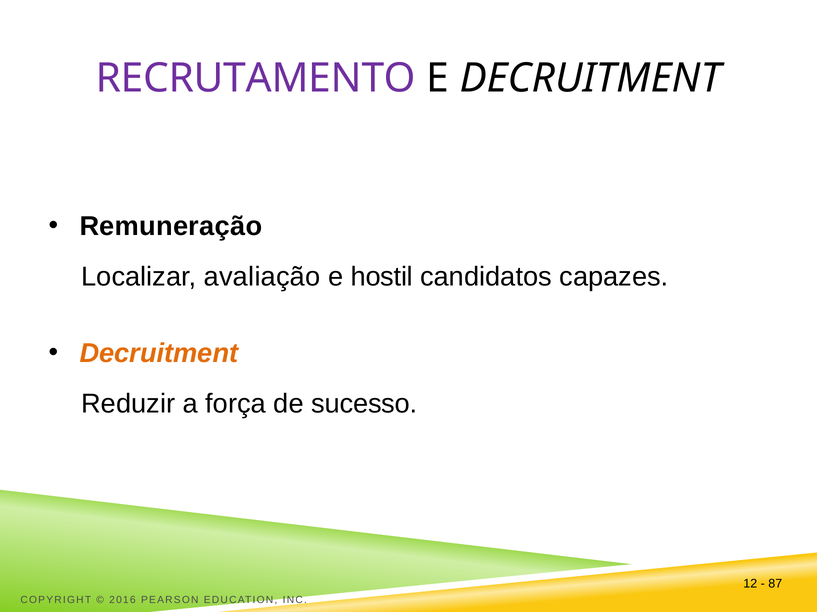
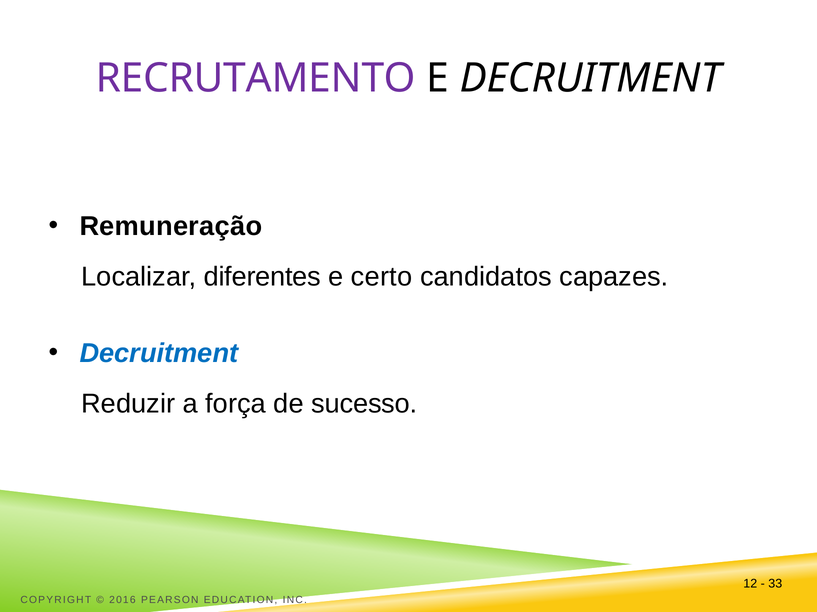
avaliação: avaliação -> diferentes
hostil: hostil -> certo
Decruitment at (159, 354) colour: orange -> blue
87: 87 -> 33
